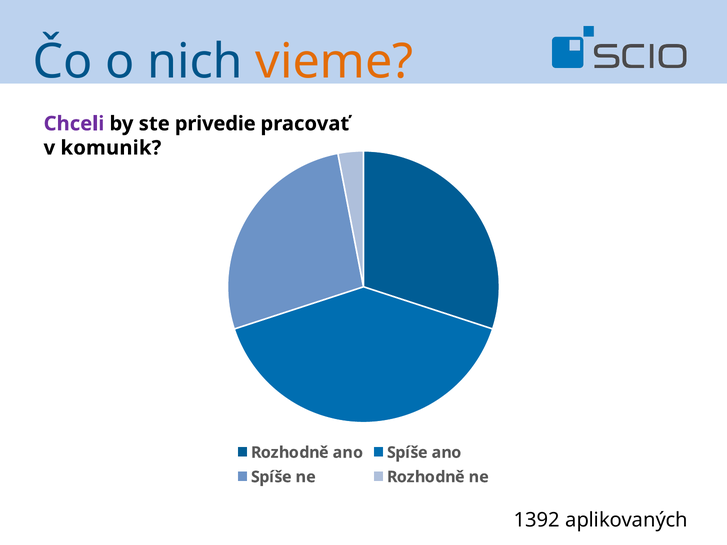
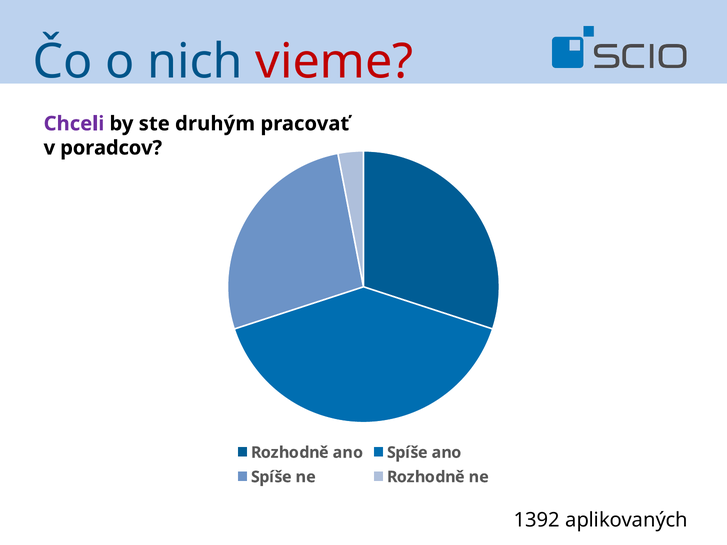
vieme colour: orange -> red
privedie: privedie -> druhým
komunik: komunik -> poradcov
